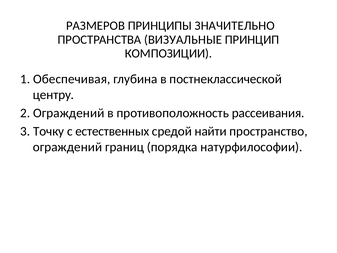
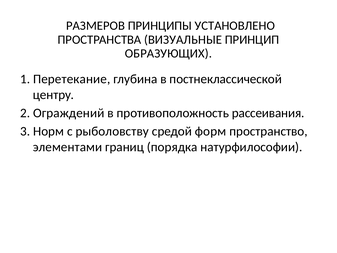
ЗНАЧИТЕЛЬНО: ЗНАЧИТЕЛЬНО -> УСТАНОВЛЕНО
КОМПОЗИЦИИ: КОМПОЗИЦИИ -> ОБРАЗУЮЩИХ
Обеспечивая: Обеспечивая -> Перетекание
Точку: Точку -> Норм
естественных: естественных -> рыболовству
найти: найти -> форм
ограждений at (67, 147): ограждений -> элементами
